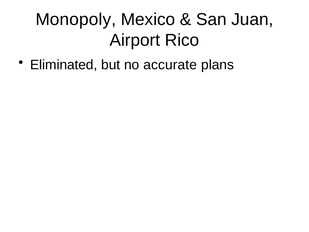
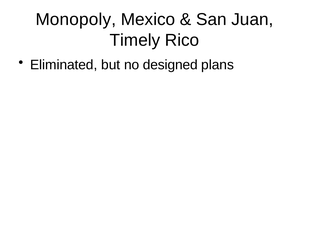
Airport: Airport -> Timely
accurate: accurate -> designed
